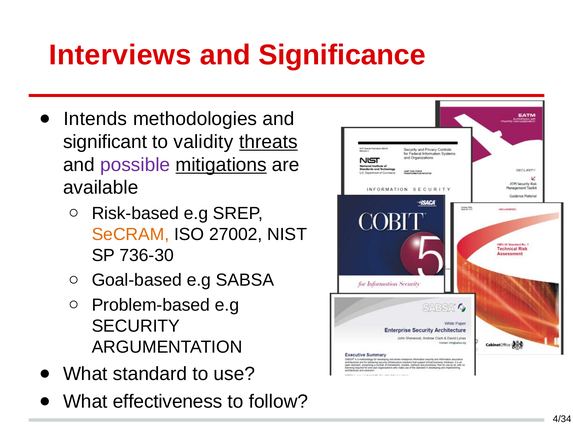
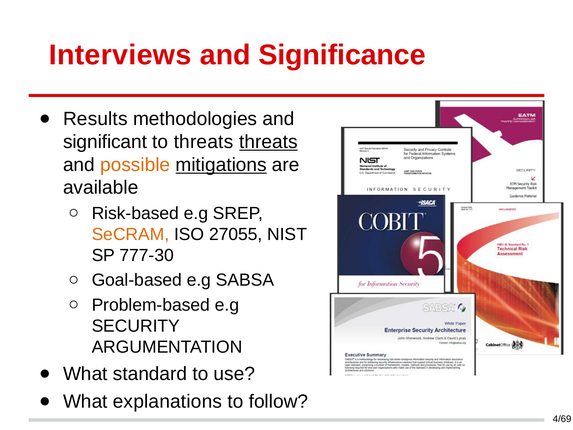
Intends: Intends -> Results
to validity: validity -> threats
possible colour: purple -> orange
27002: 27002 -> 27055
736-30: 736-30 -> 777-30
effectiveness: effectiveness -> explanations
4/34: 4/34 -> 4/69
